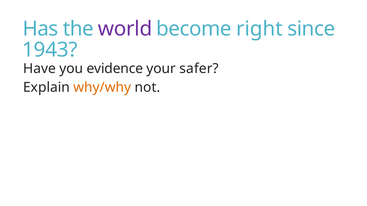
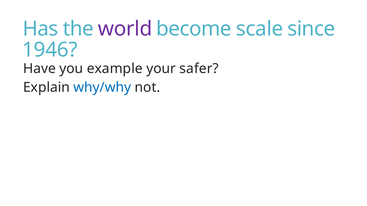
right: right -> scale
1943: 1943 -> 1946
evidence: evidence -> example
why/why colour: orange -> blue
